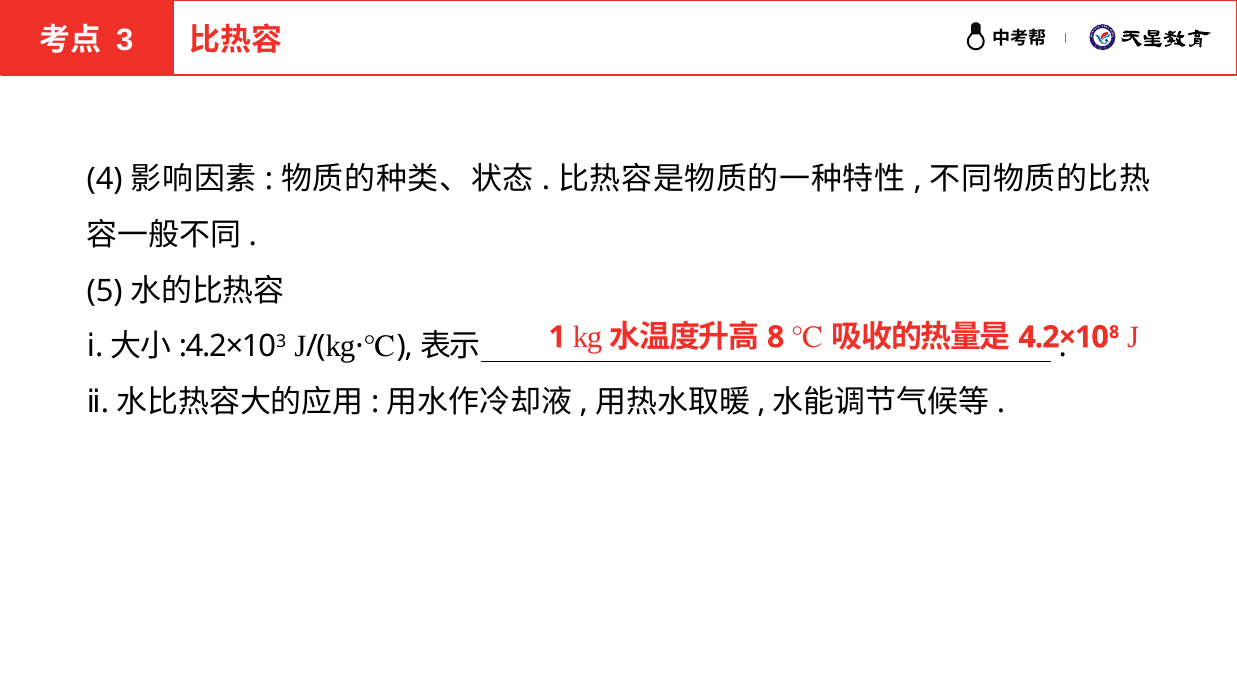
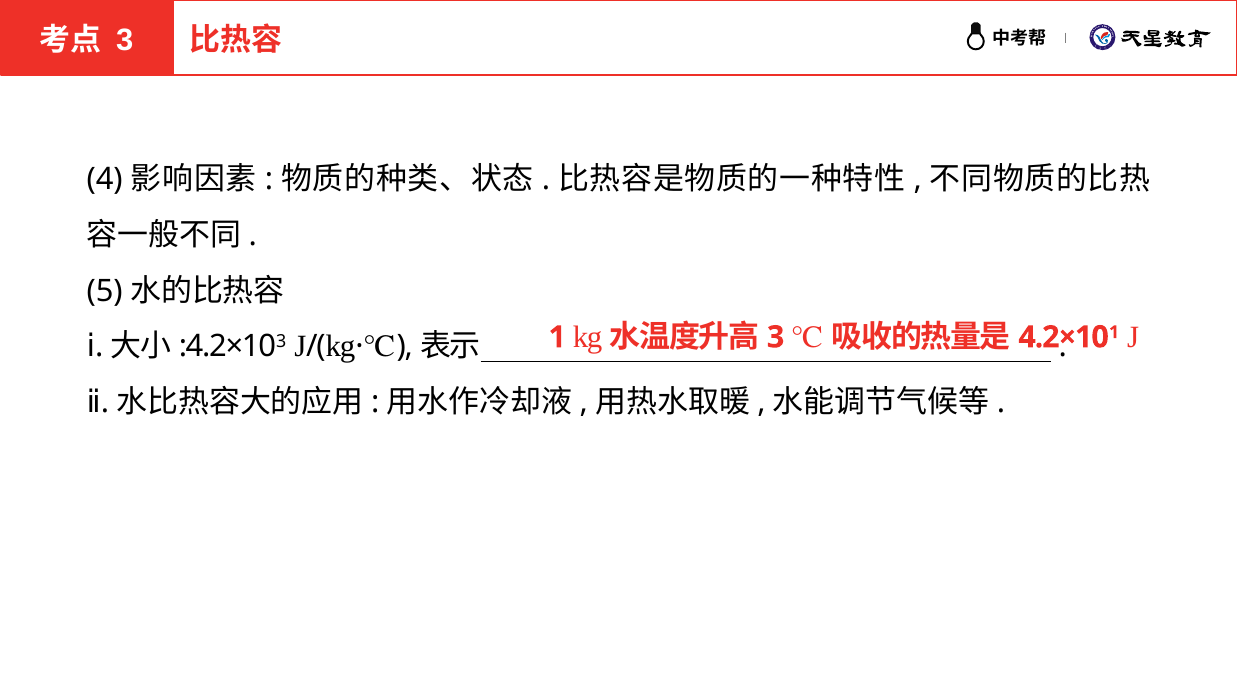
8 at (776, 337): 8 -> 3
8 at (1114, 332): 8 -> 1
